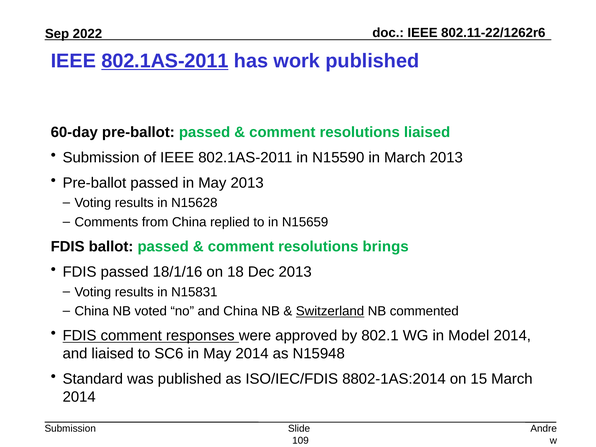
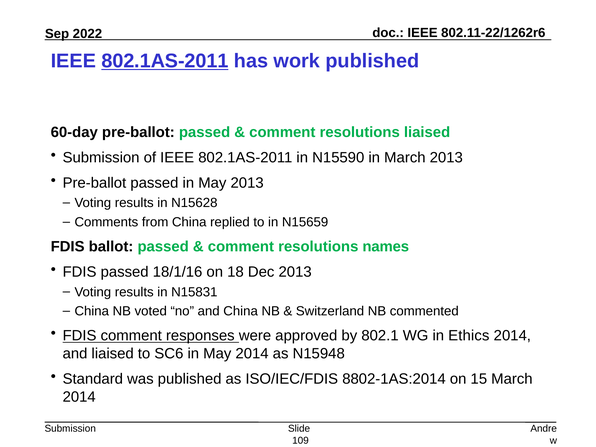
brings: brings -> names
Switzerland underline: present -> none
Model: Model -> Ethics
